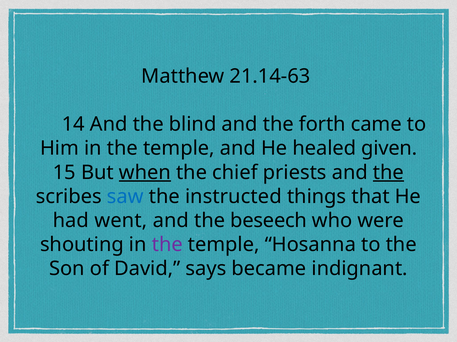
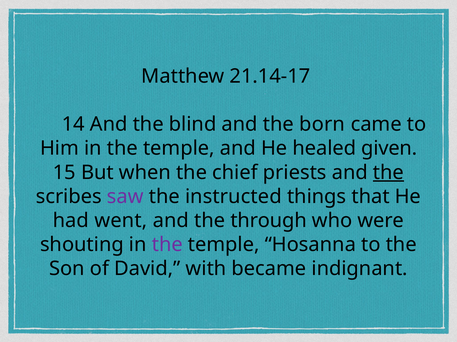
21.14-63: 21.14-63 -> 21.14-17
forth: forth -> born
when underline: present -> none
saw colour: blue -> purple
beseech: beseech -> through
says: says -> with
